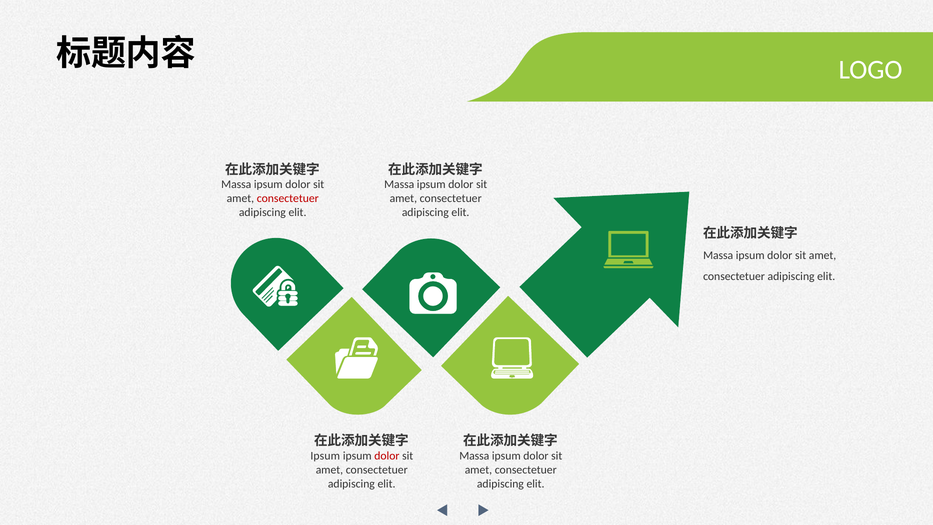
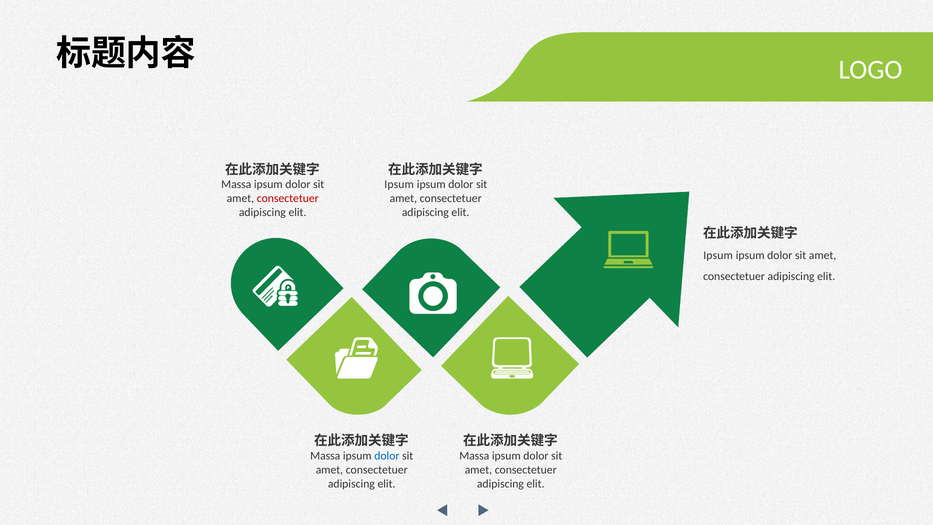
Massa at (399, 185): Massa -> Ipsum
Massa at (718, 255): Massa -> Ipsum
Ipsum at (325, 456): Ipsum -> Massa
dolor at (387, 456) colour: red -> blue
